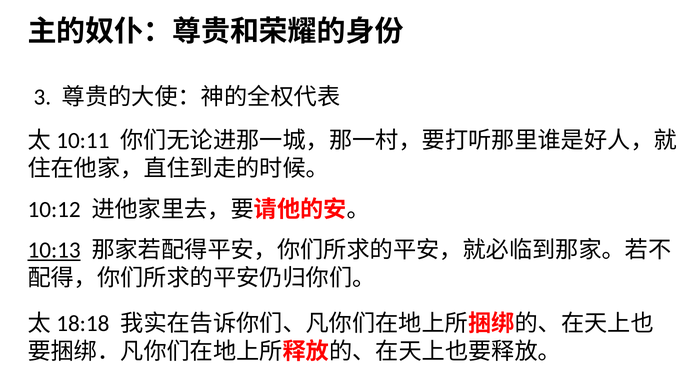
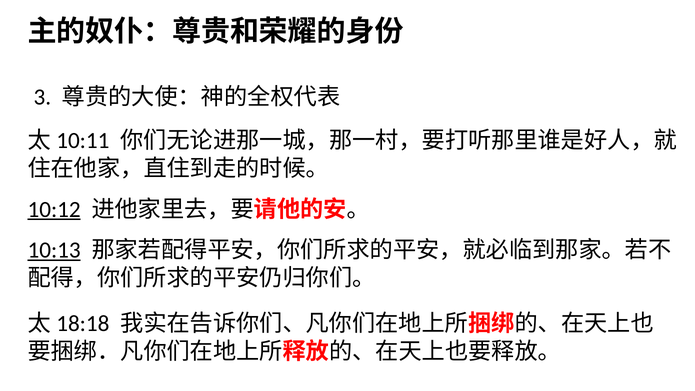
10:12 underline: none -> present
